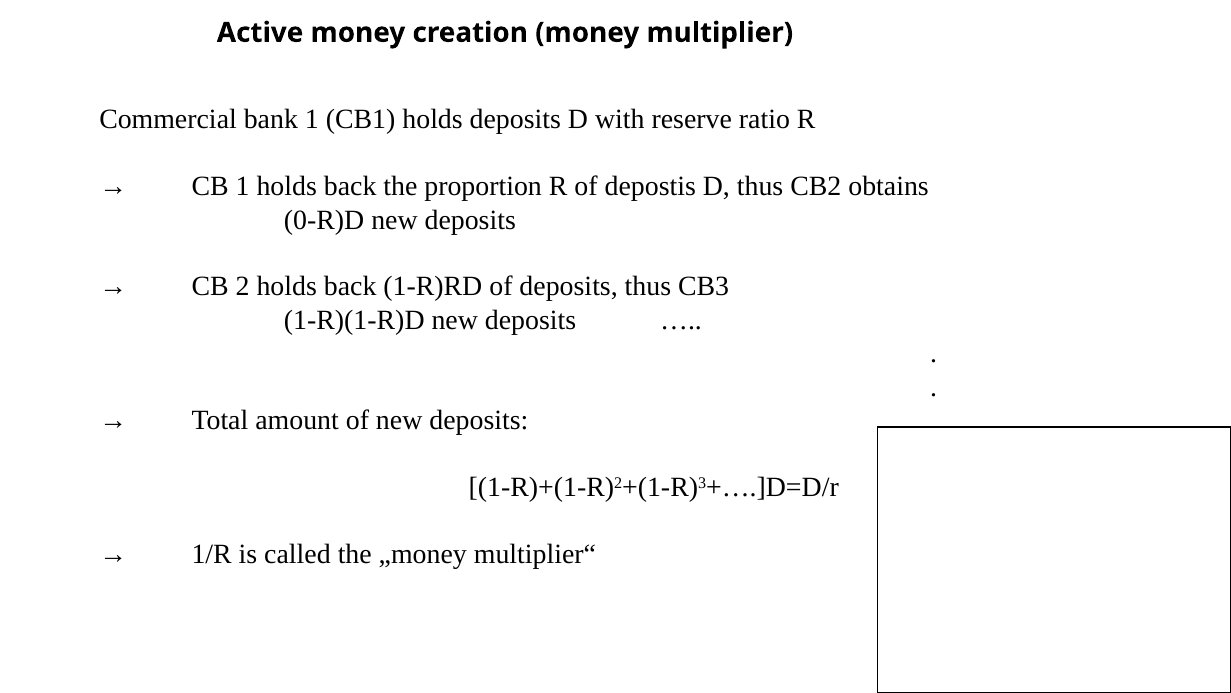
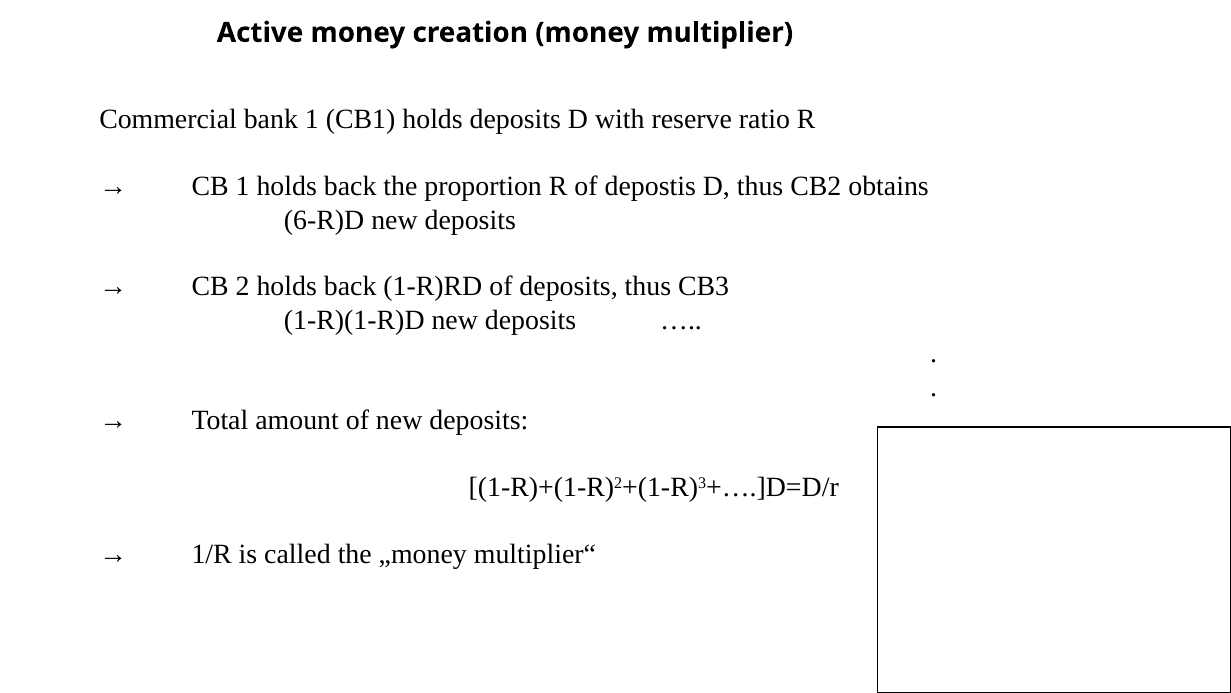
0-R)D: 0-R)D -> 6-R)D
